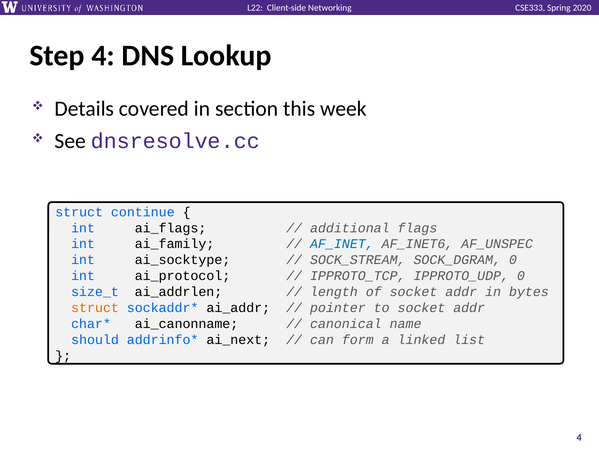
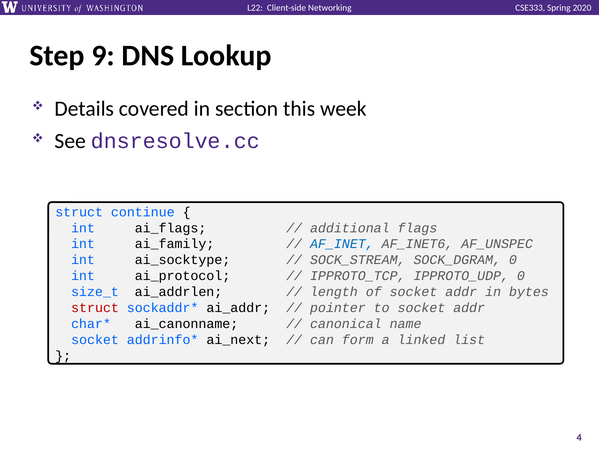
Step 4: 4 -> 9
struct at (95, 308) colour: orange -> red
should at (95, 340): should -> socket
